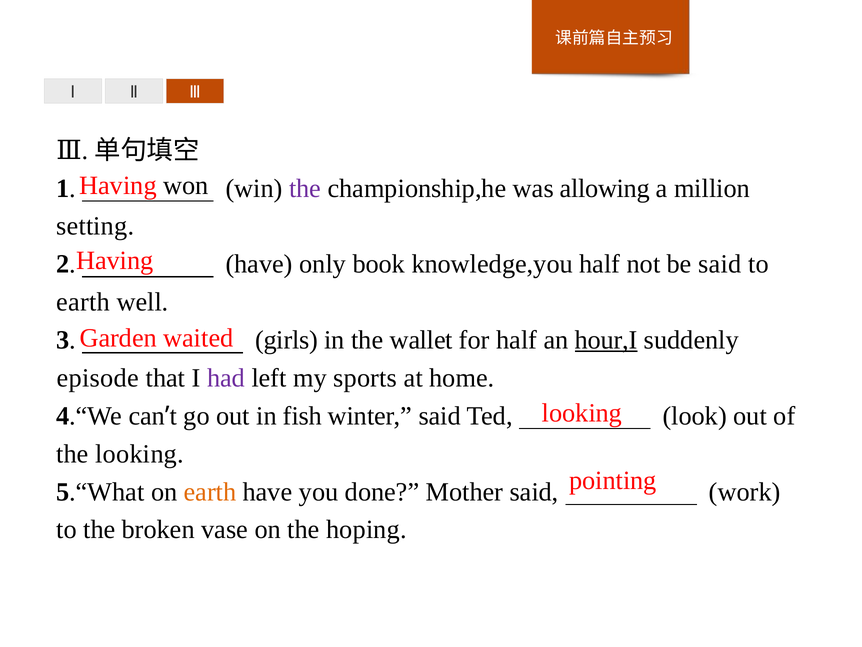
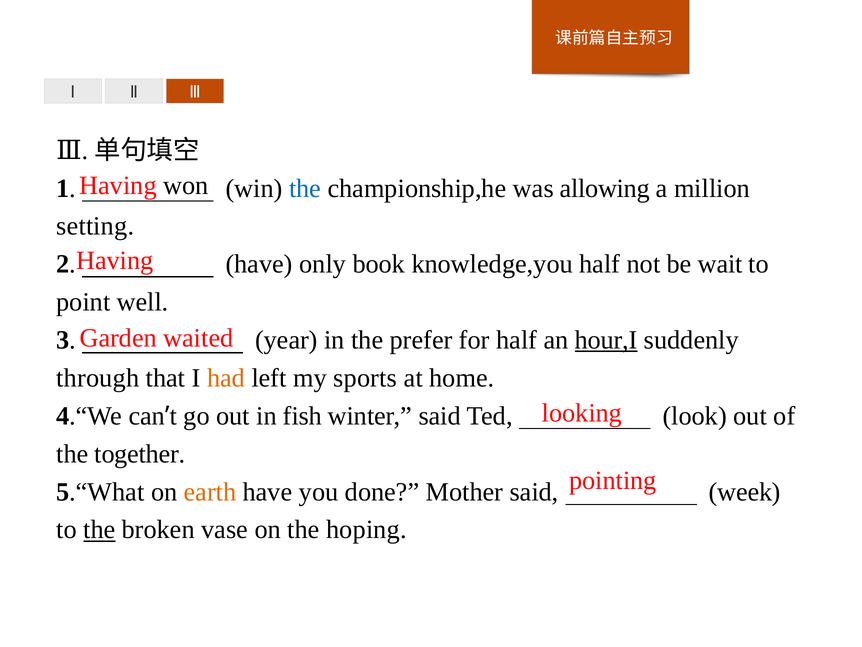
the at (305, 188) colour: purple -> blue
be said: said -> wait
earth at (83, 302): earth -> point
girls: girls -> year
wallet: wallet -> prefer
episode: episode -> through
had colour: purple -> orange
the looking: looking -> together
work: work -> week
the at (99, 529) underline: none -> present
